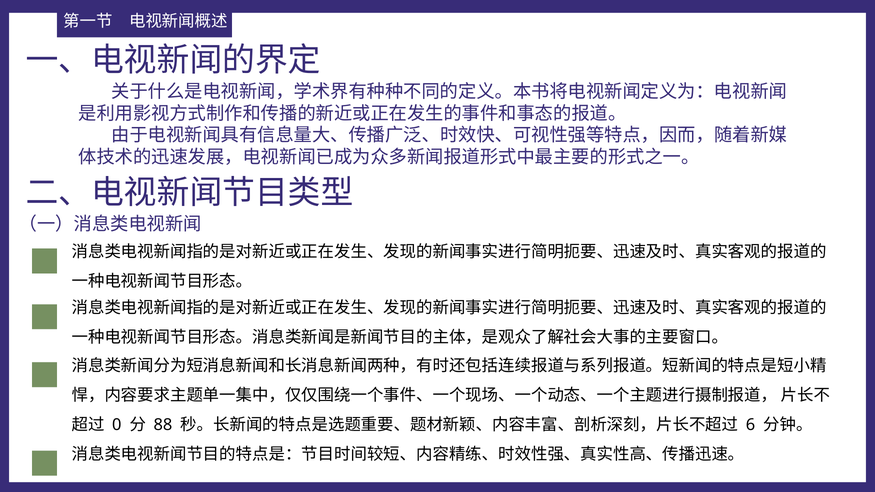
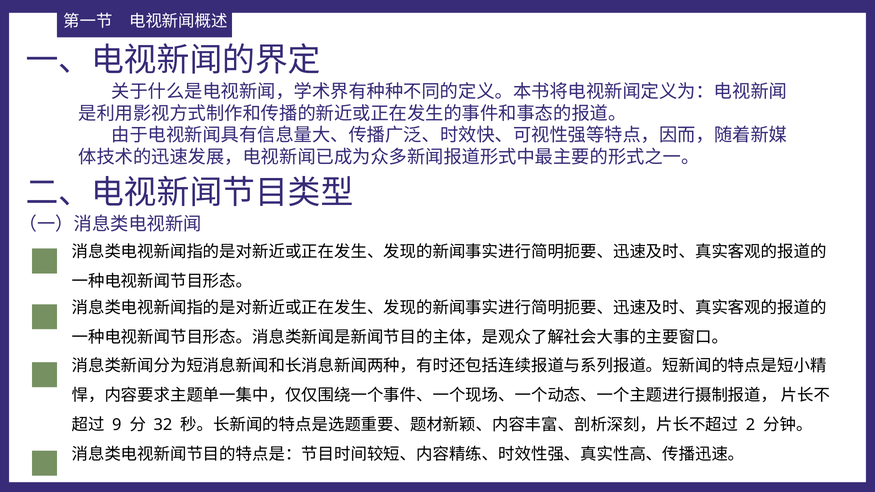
0: 0 -> 9
88: 88 -> 32
6: 6 -> 2
